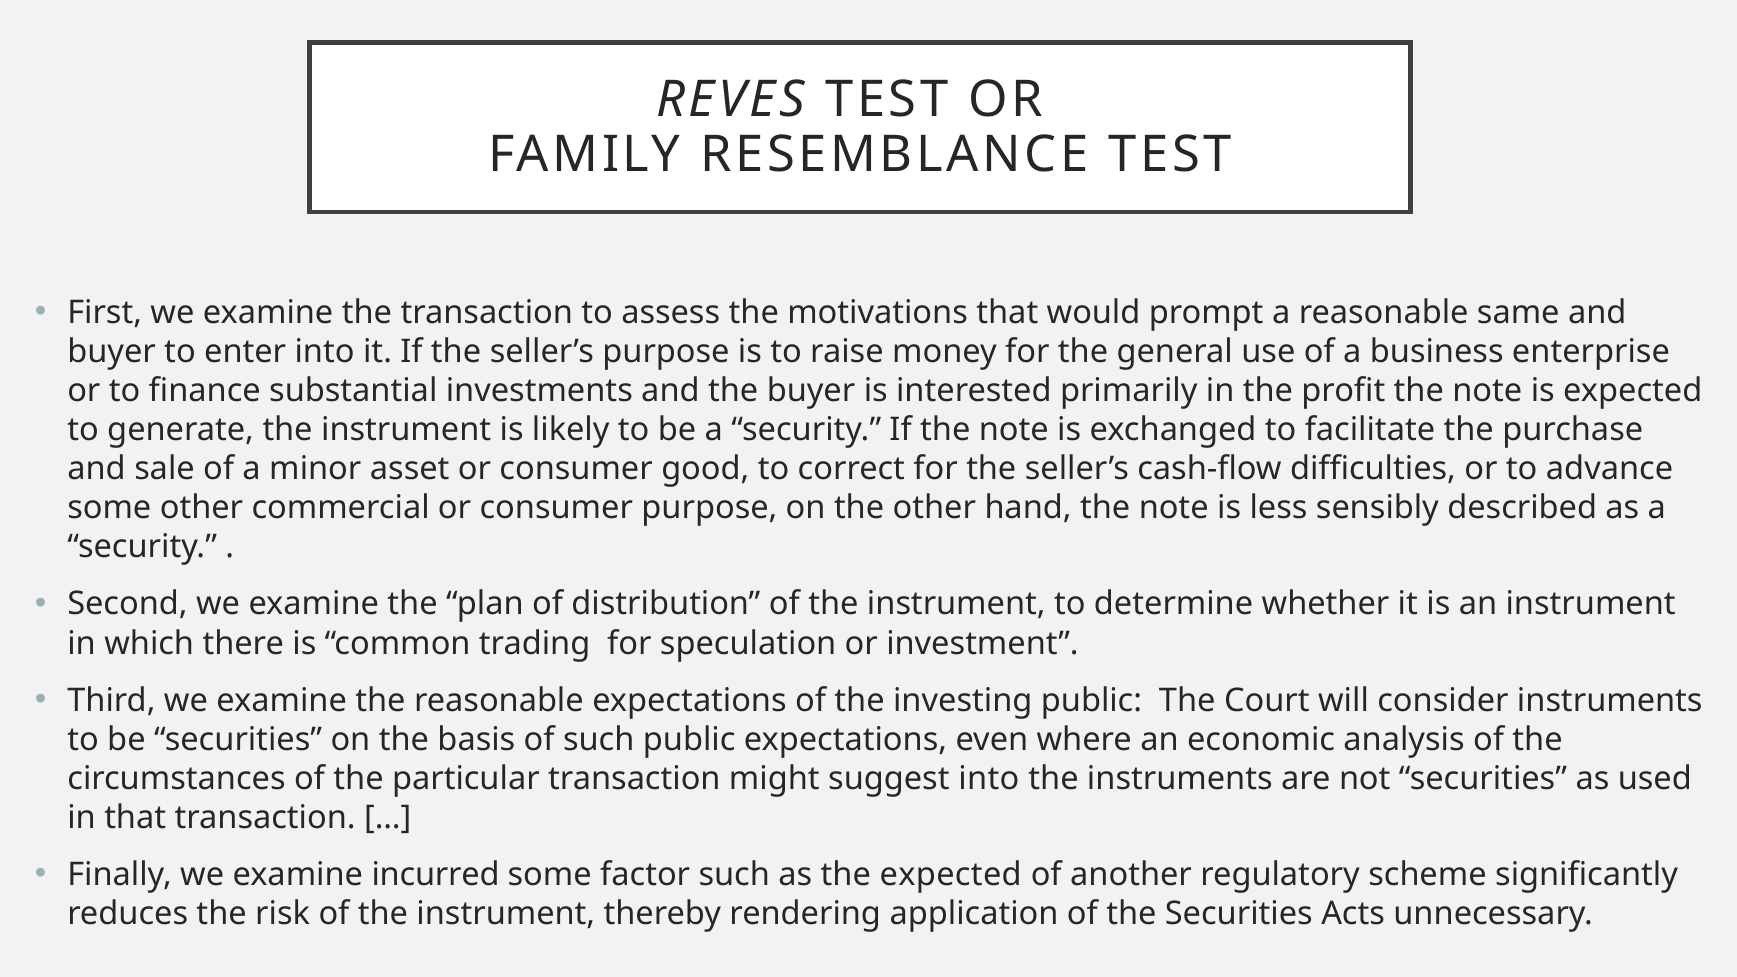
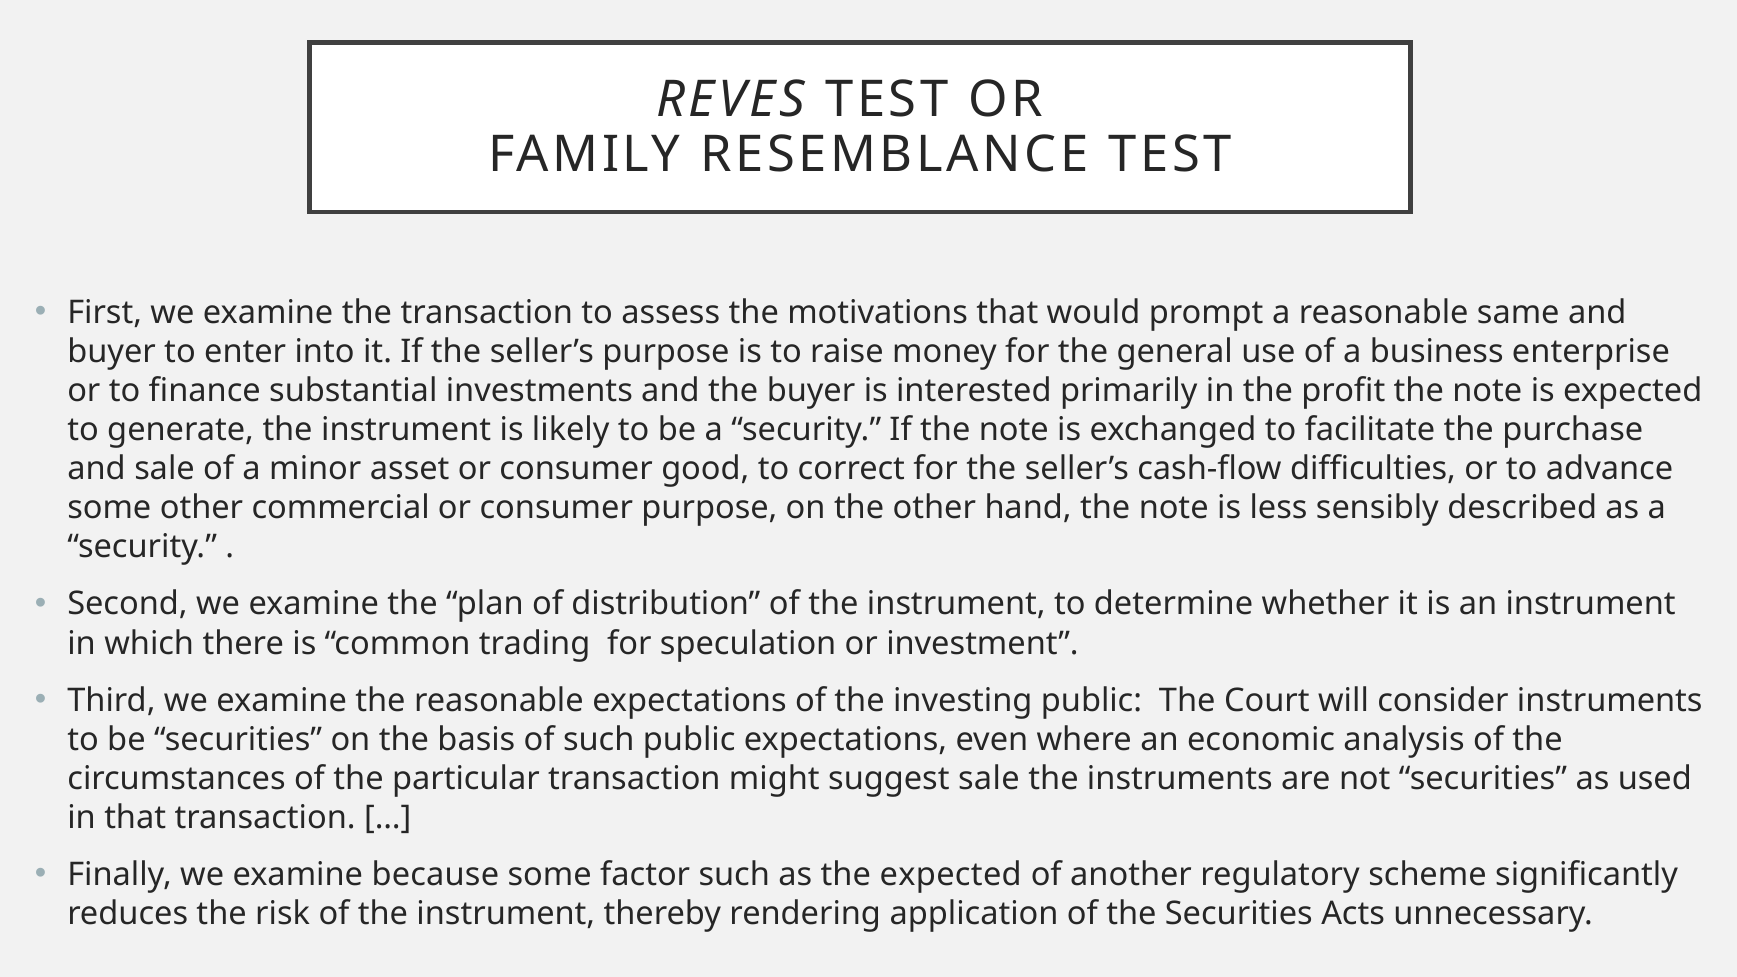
suggest into: into -> sale
incurred: incurred -> because
